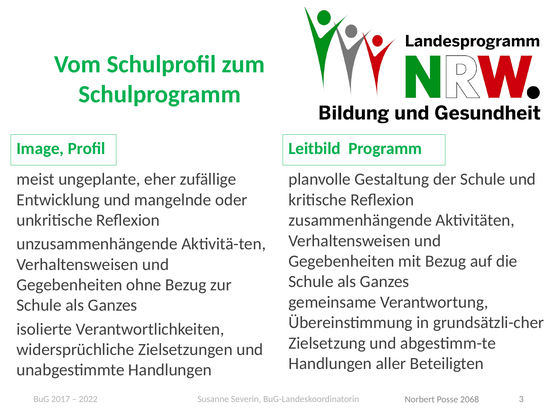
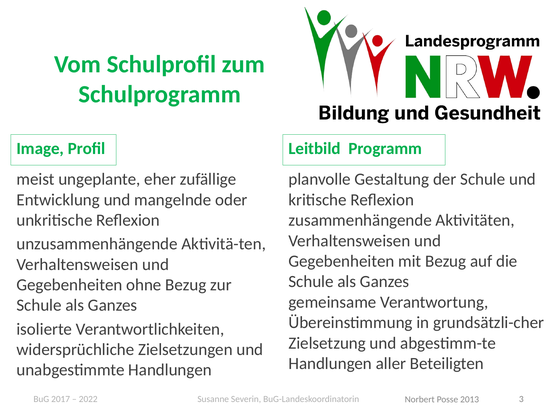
2068: 2068 -> 2013
